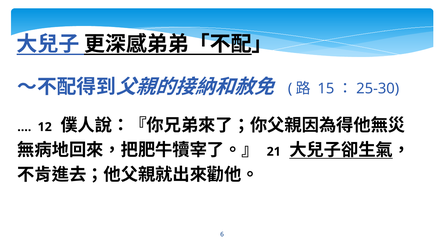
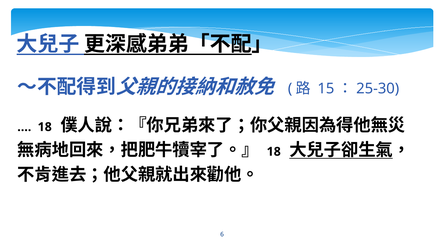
12 at (45, 127): 12 -> 18
21 at (274, 152): 21 -> 18
